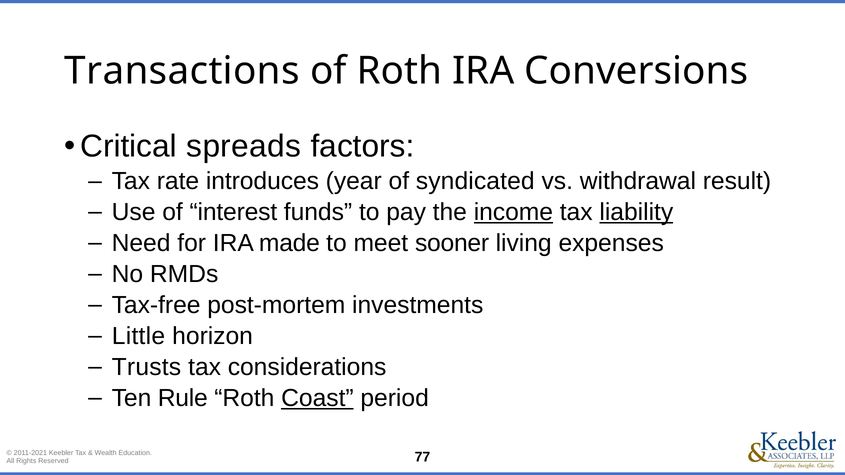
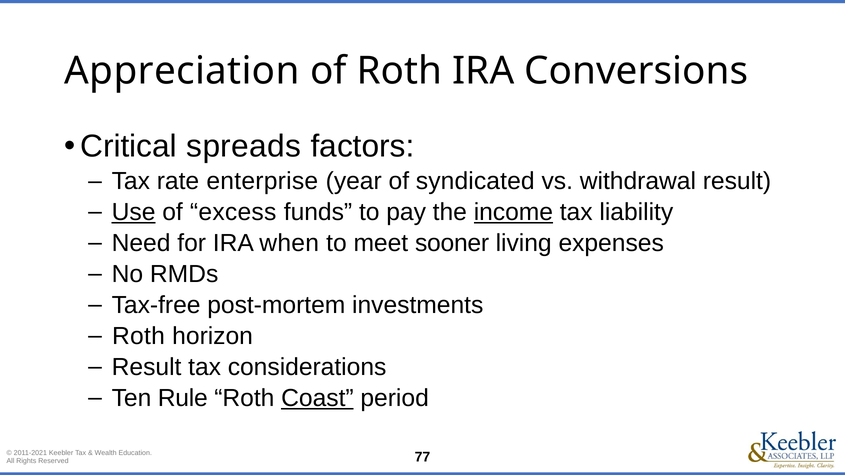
Transactions: Transactions -> Appreciation
introduces: introduces -> enterprise
Use underline: none -> present
interest: interest -> excess
liability underline: present -> none
made: made -> when
Little at (138, 336): Little -> Roth
Trusts at (146, 367): Trusts -> Result
